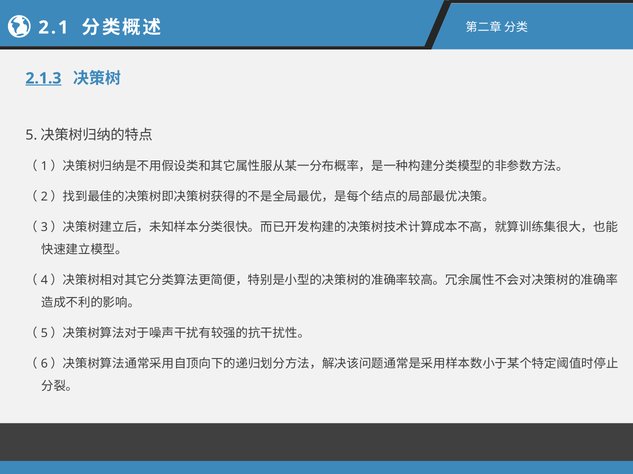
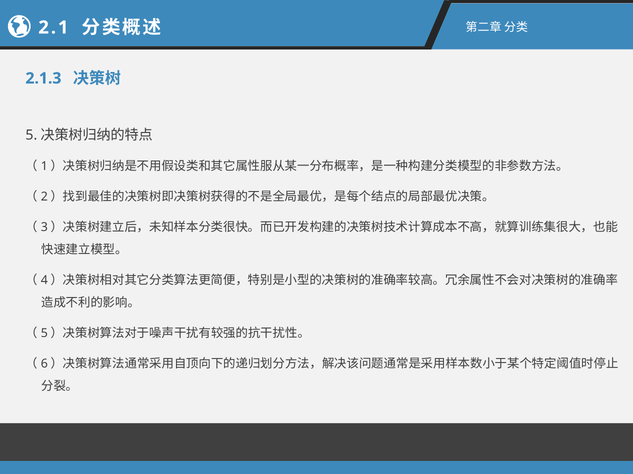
2.1.3 underline: present -> none
